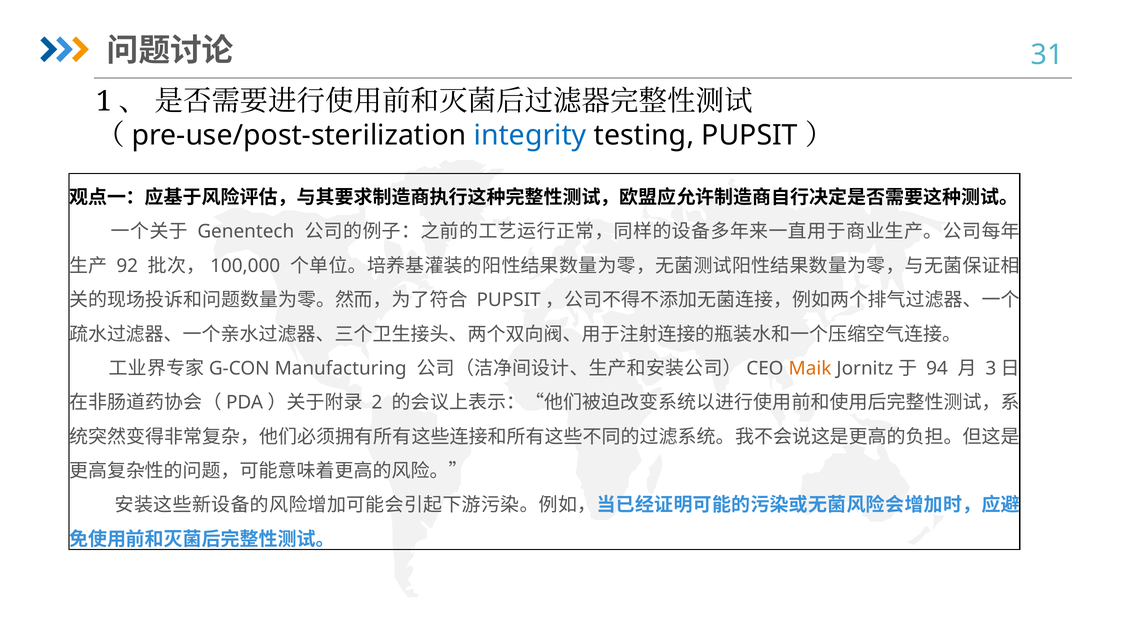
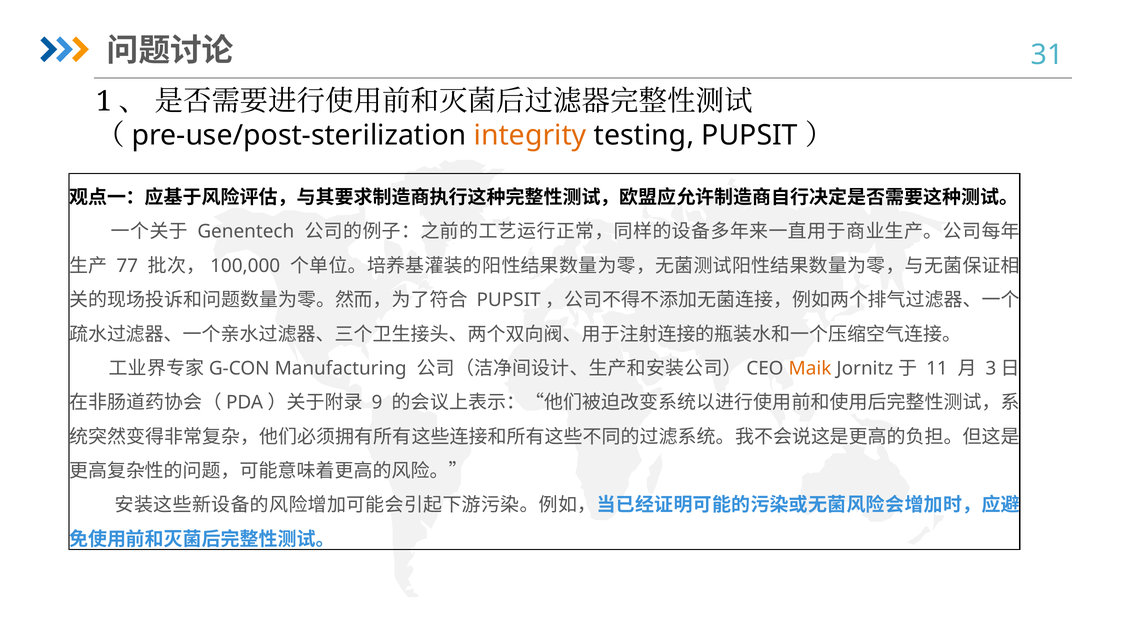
integrity colour: blue -> orange
92: 92 -> 77
94: 94 -> 11
2: 2 -> 9
